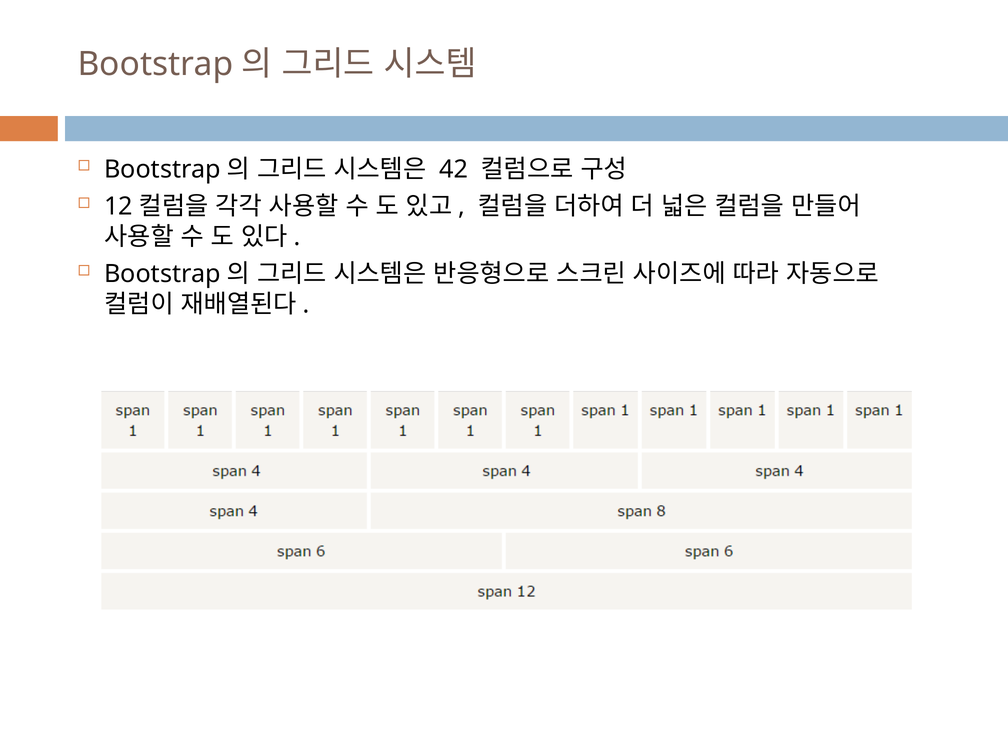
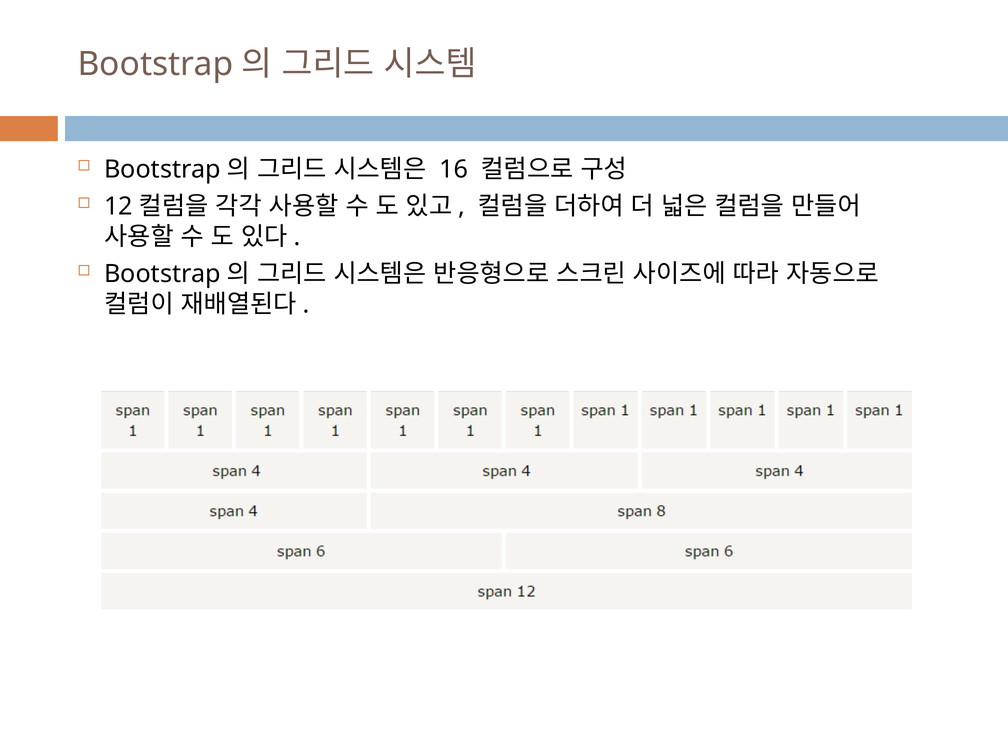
42: 42 -> 16
